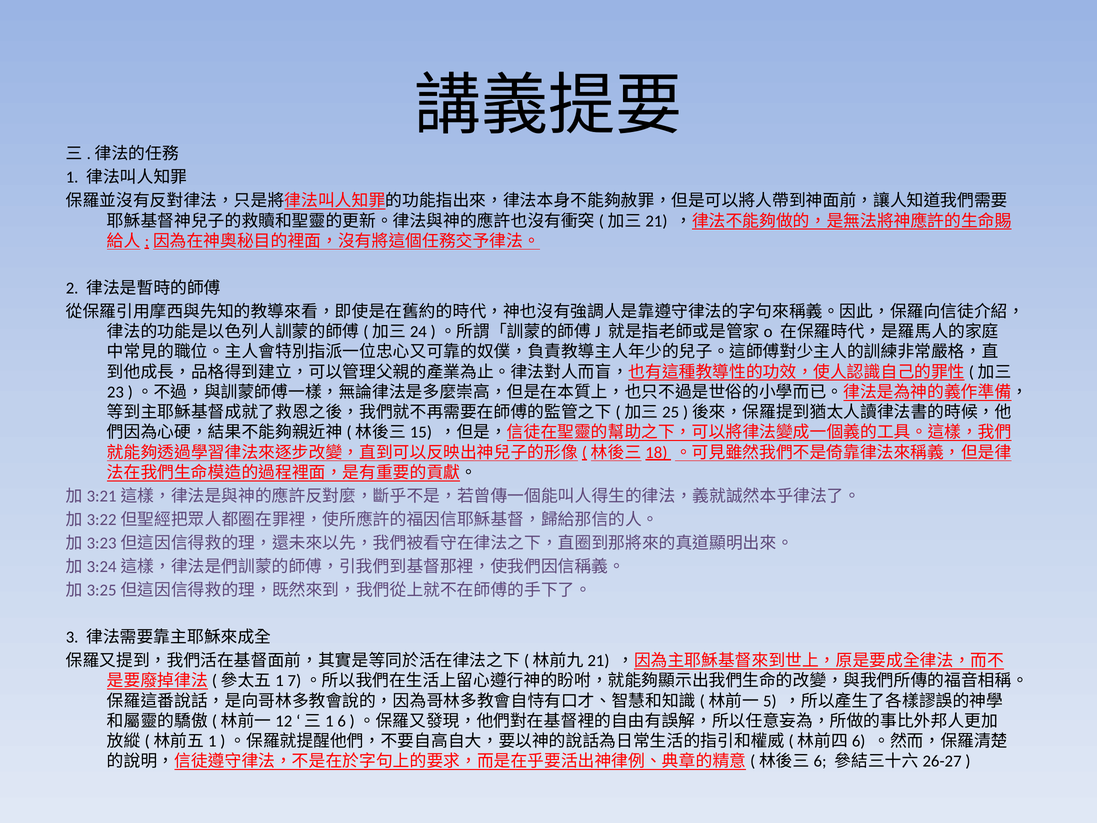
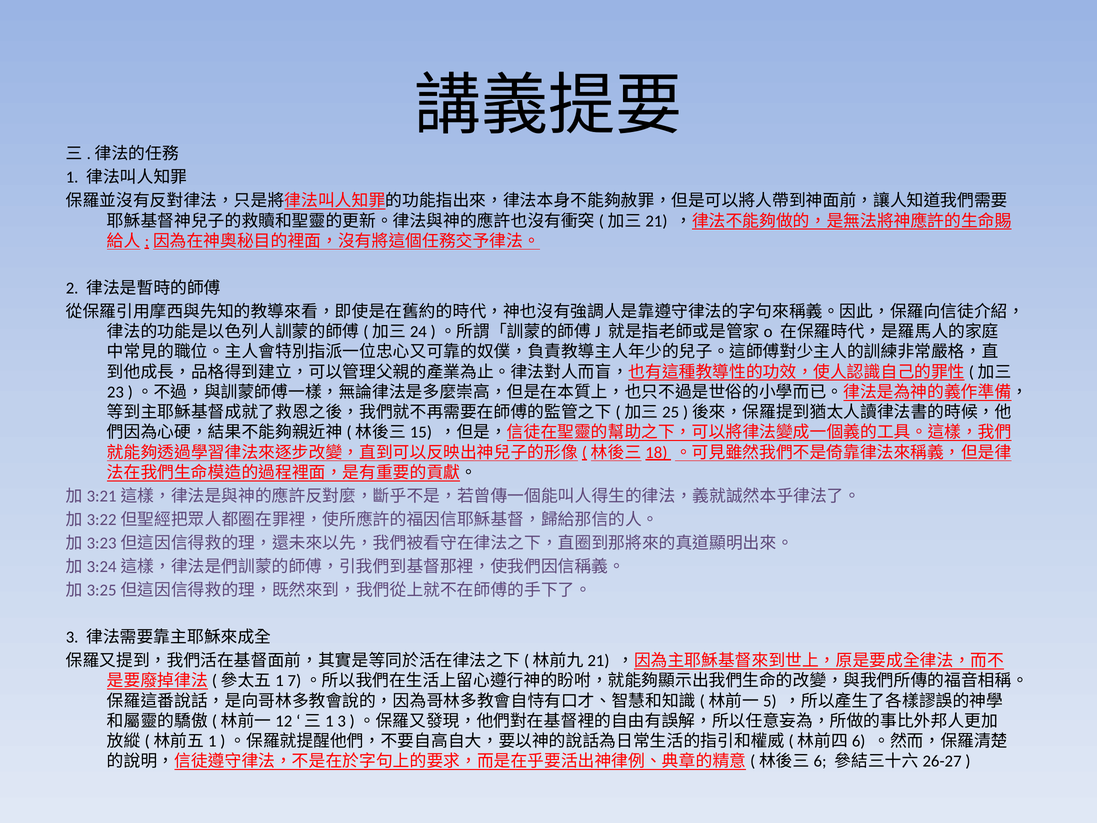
6 at (342, 721): 6 -> 3
